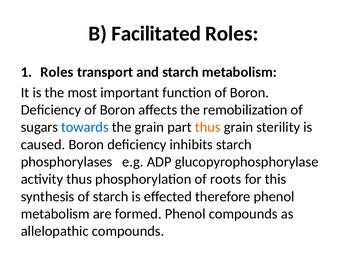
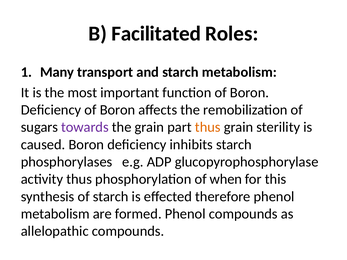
Roles at (57, 72): Roles -> Many
towards colour: blue -> purple
roots: roots -> when
